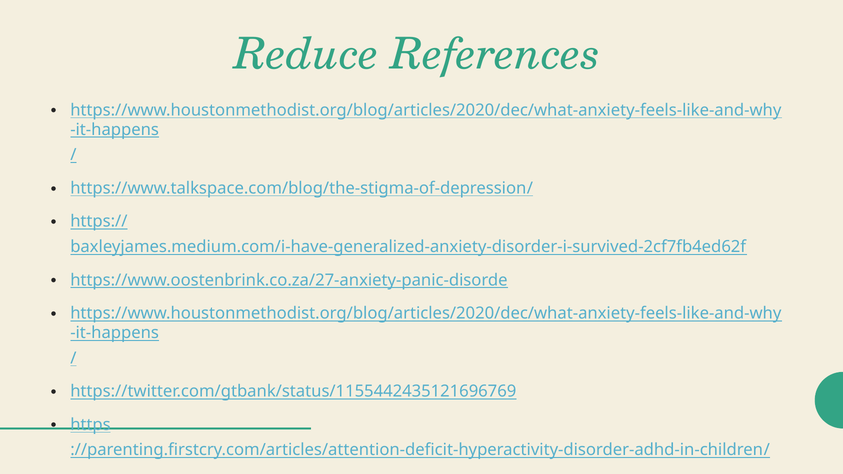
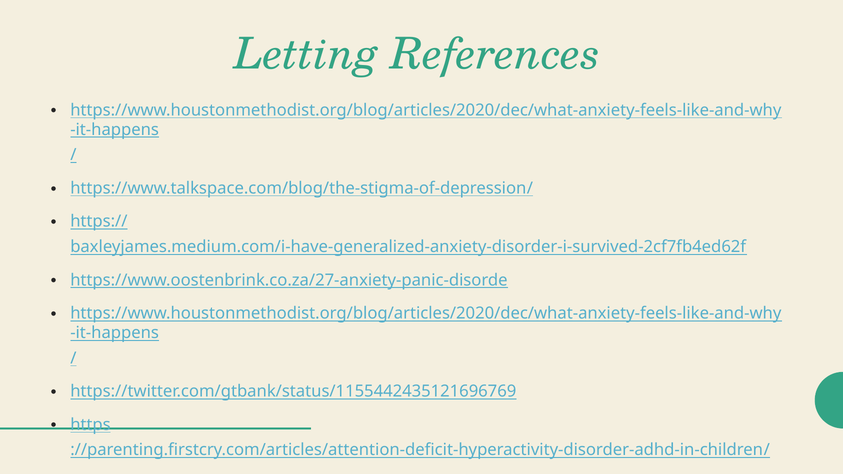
Reduce: Reduce -> Letting
